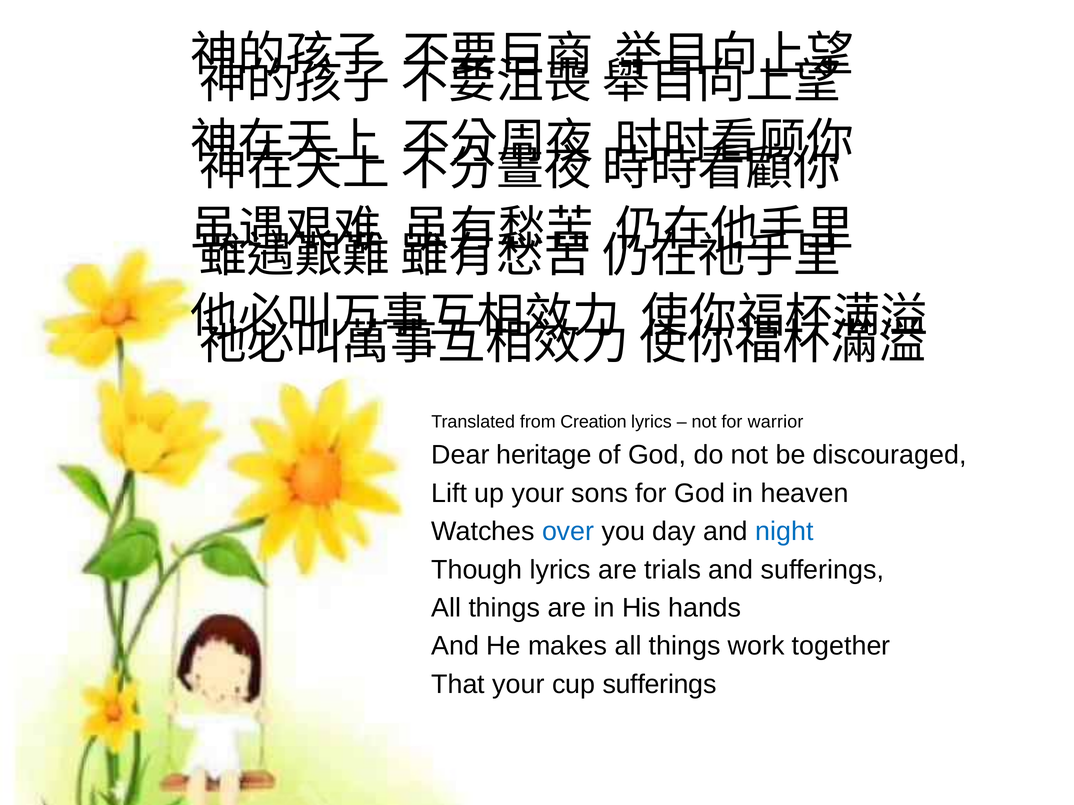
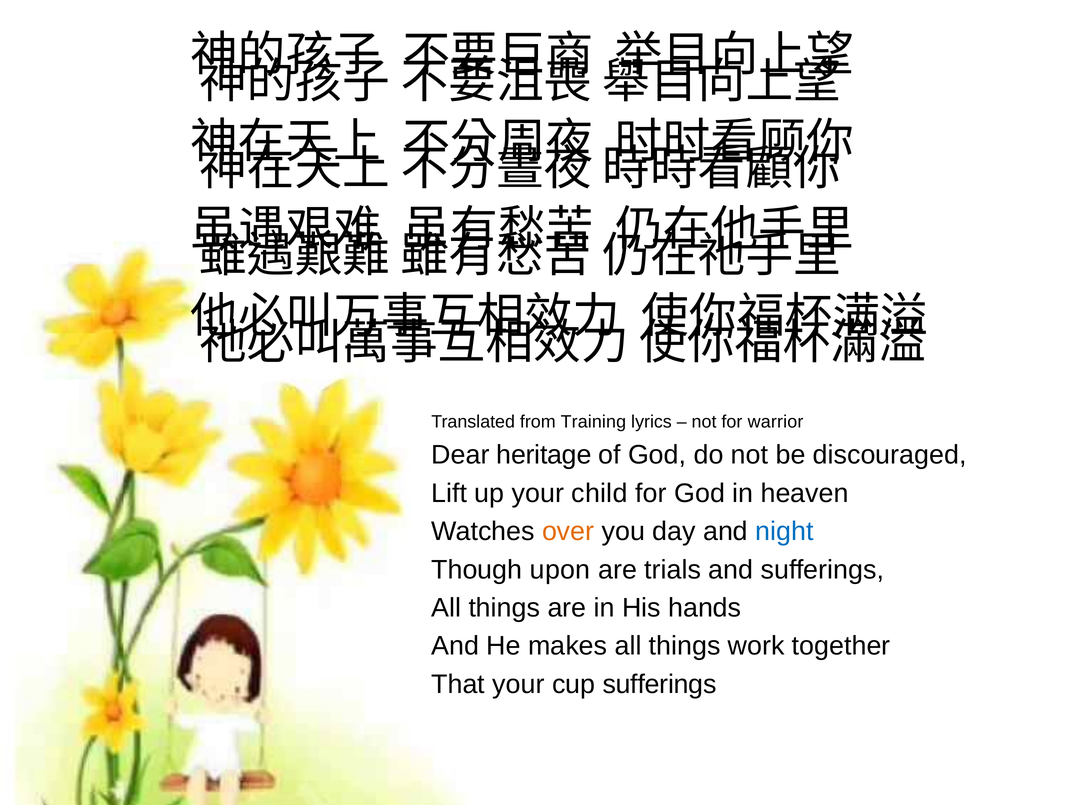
Creation: Creation -> Training
sons: sons -> child
over colour: blue -> orange
Though lyrics: lyrics -> upon
